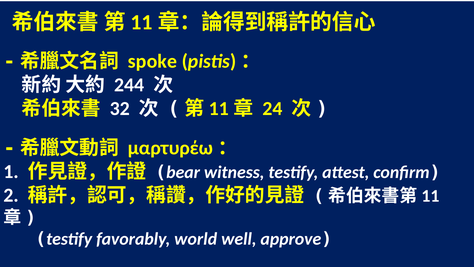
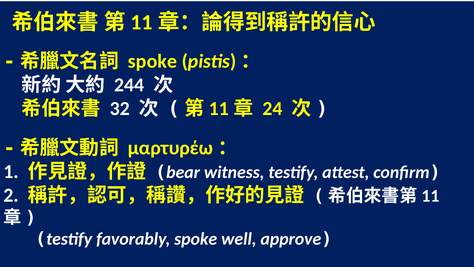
favorably world: world -> spoke
